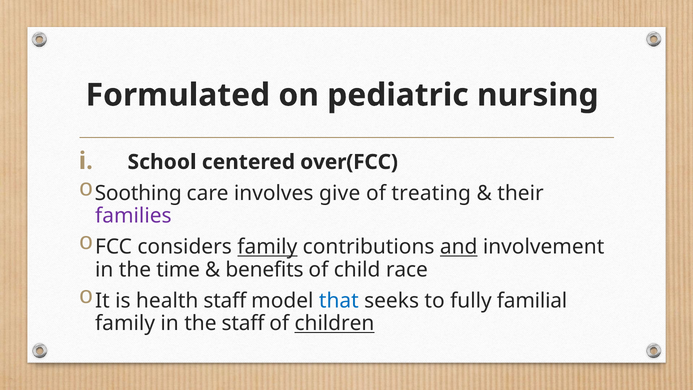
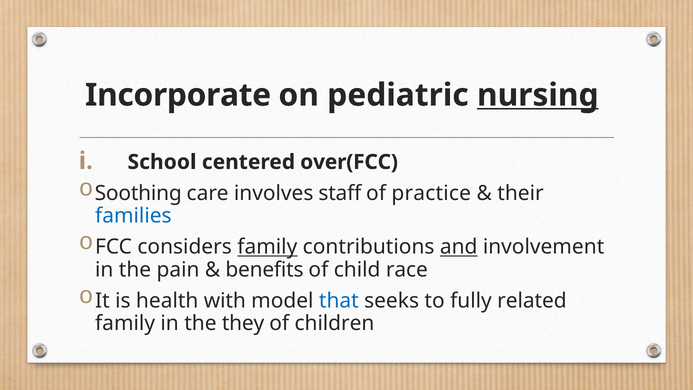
Formulated: Formulated -> Incorporate
nursing underline: none -> present
give: give -> staff
treating: treating -> practice
families colour: purple -> blue
time: time -> pain
health staff: staff -> with
familial: familial -> related
the staff: staff -> they
children underline: present -> none
